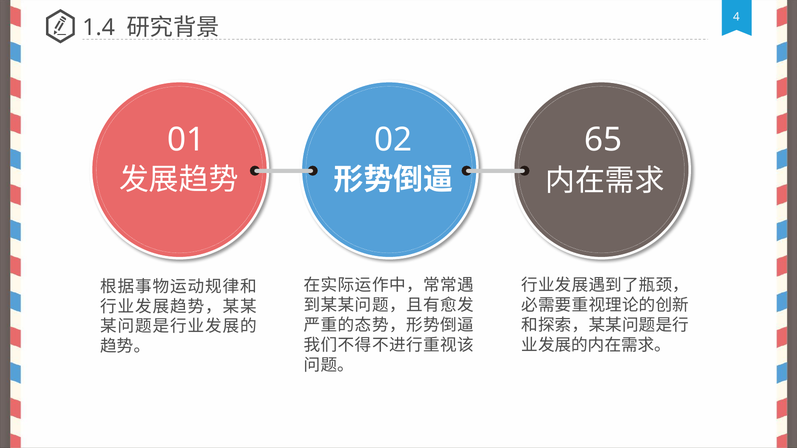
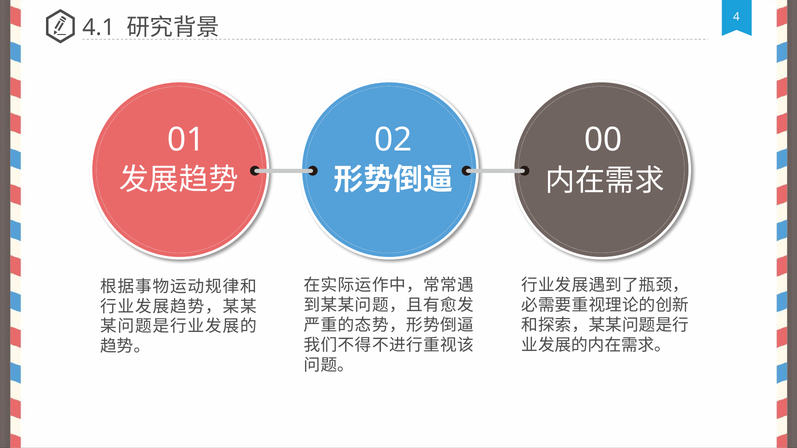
1.4: 1.4 -> 4.1
65: 65 -> 00
